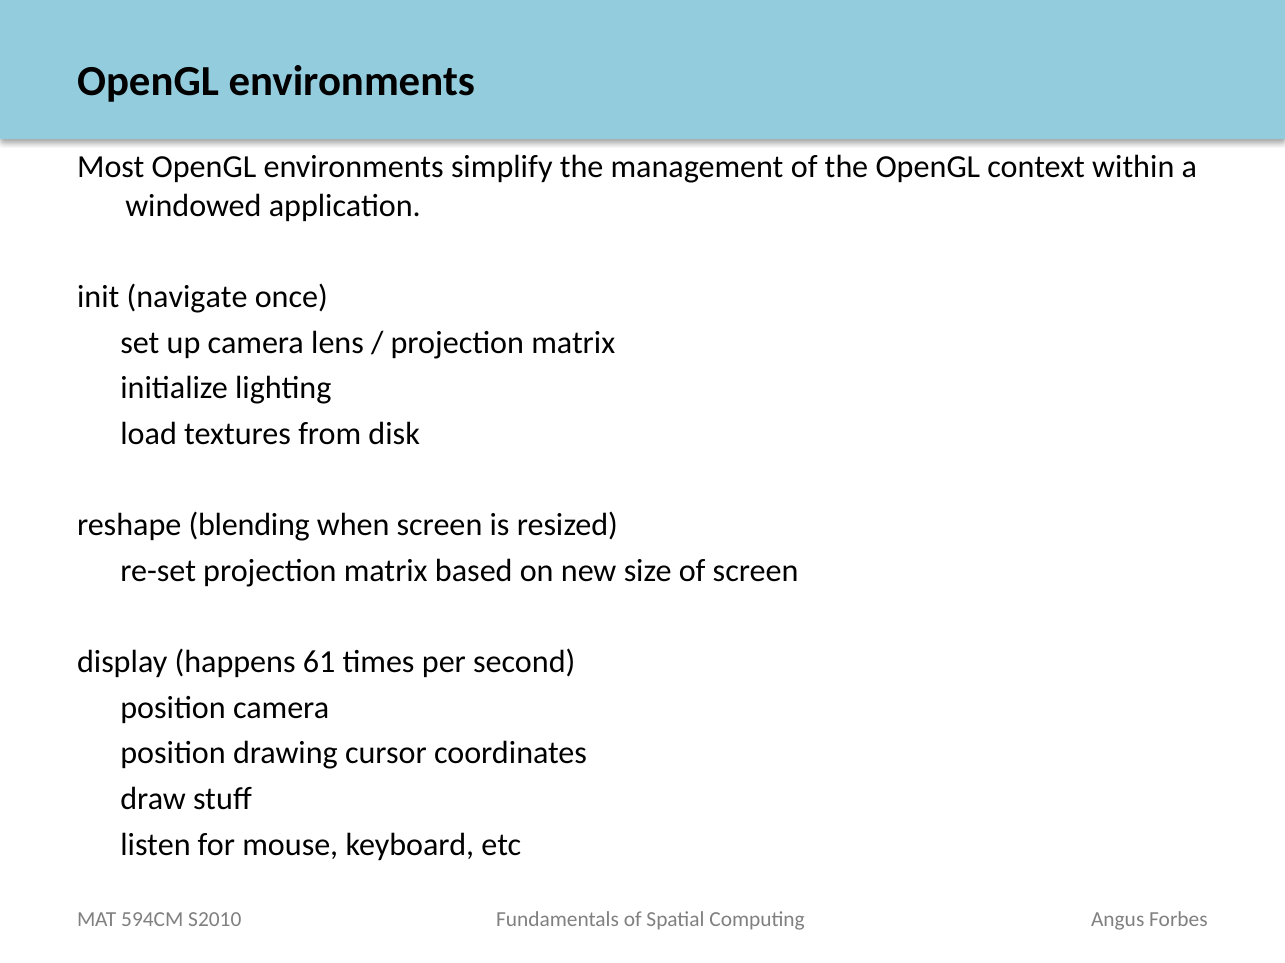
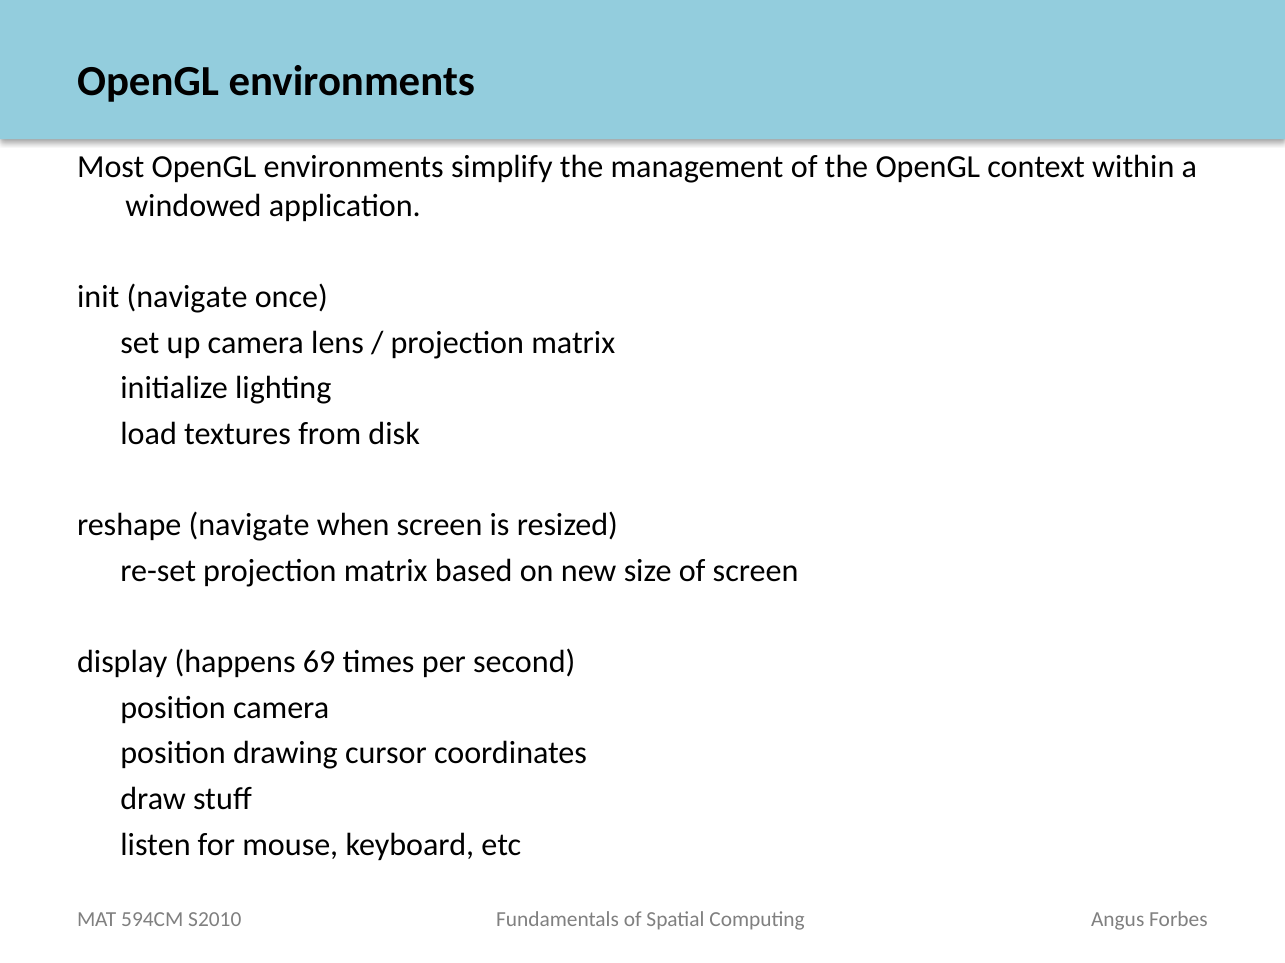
reshape blending: blending -> navigate
61: 61 -> 69
